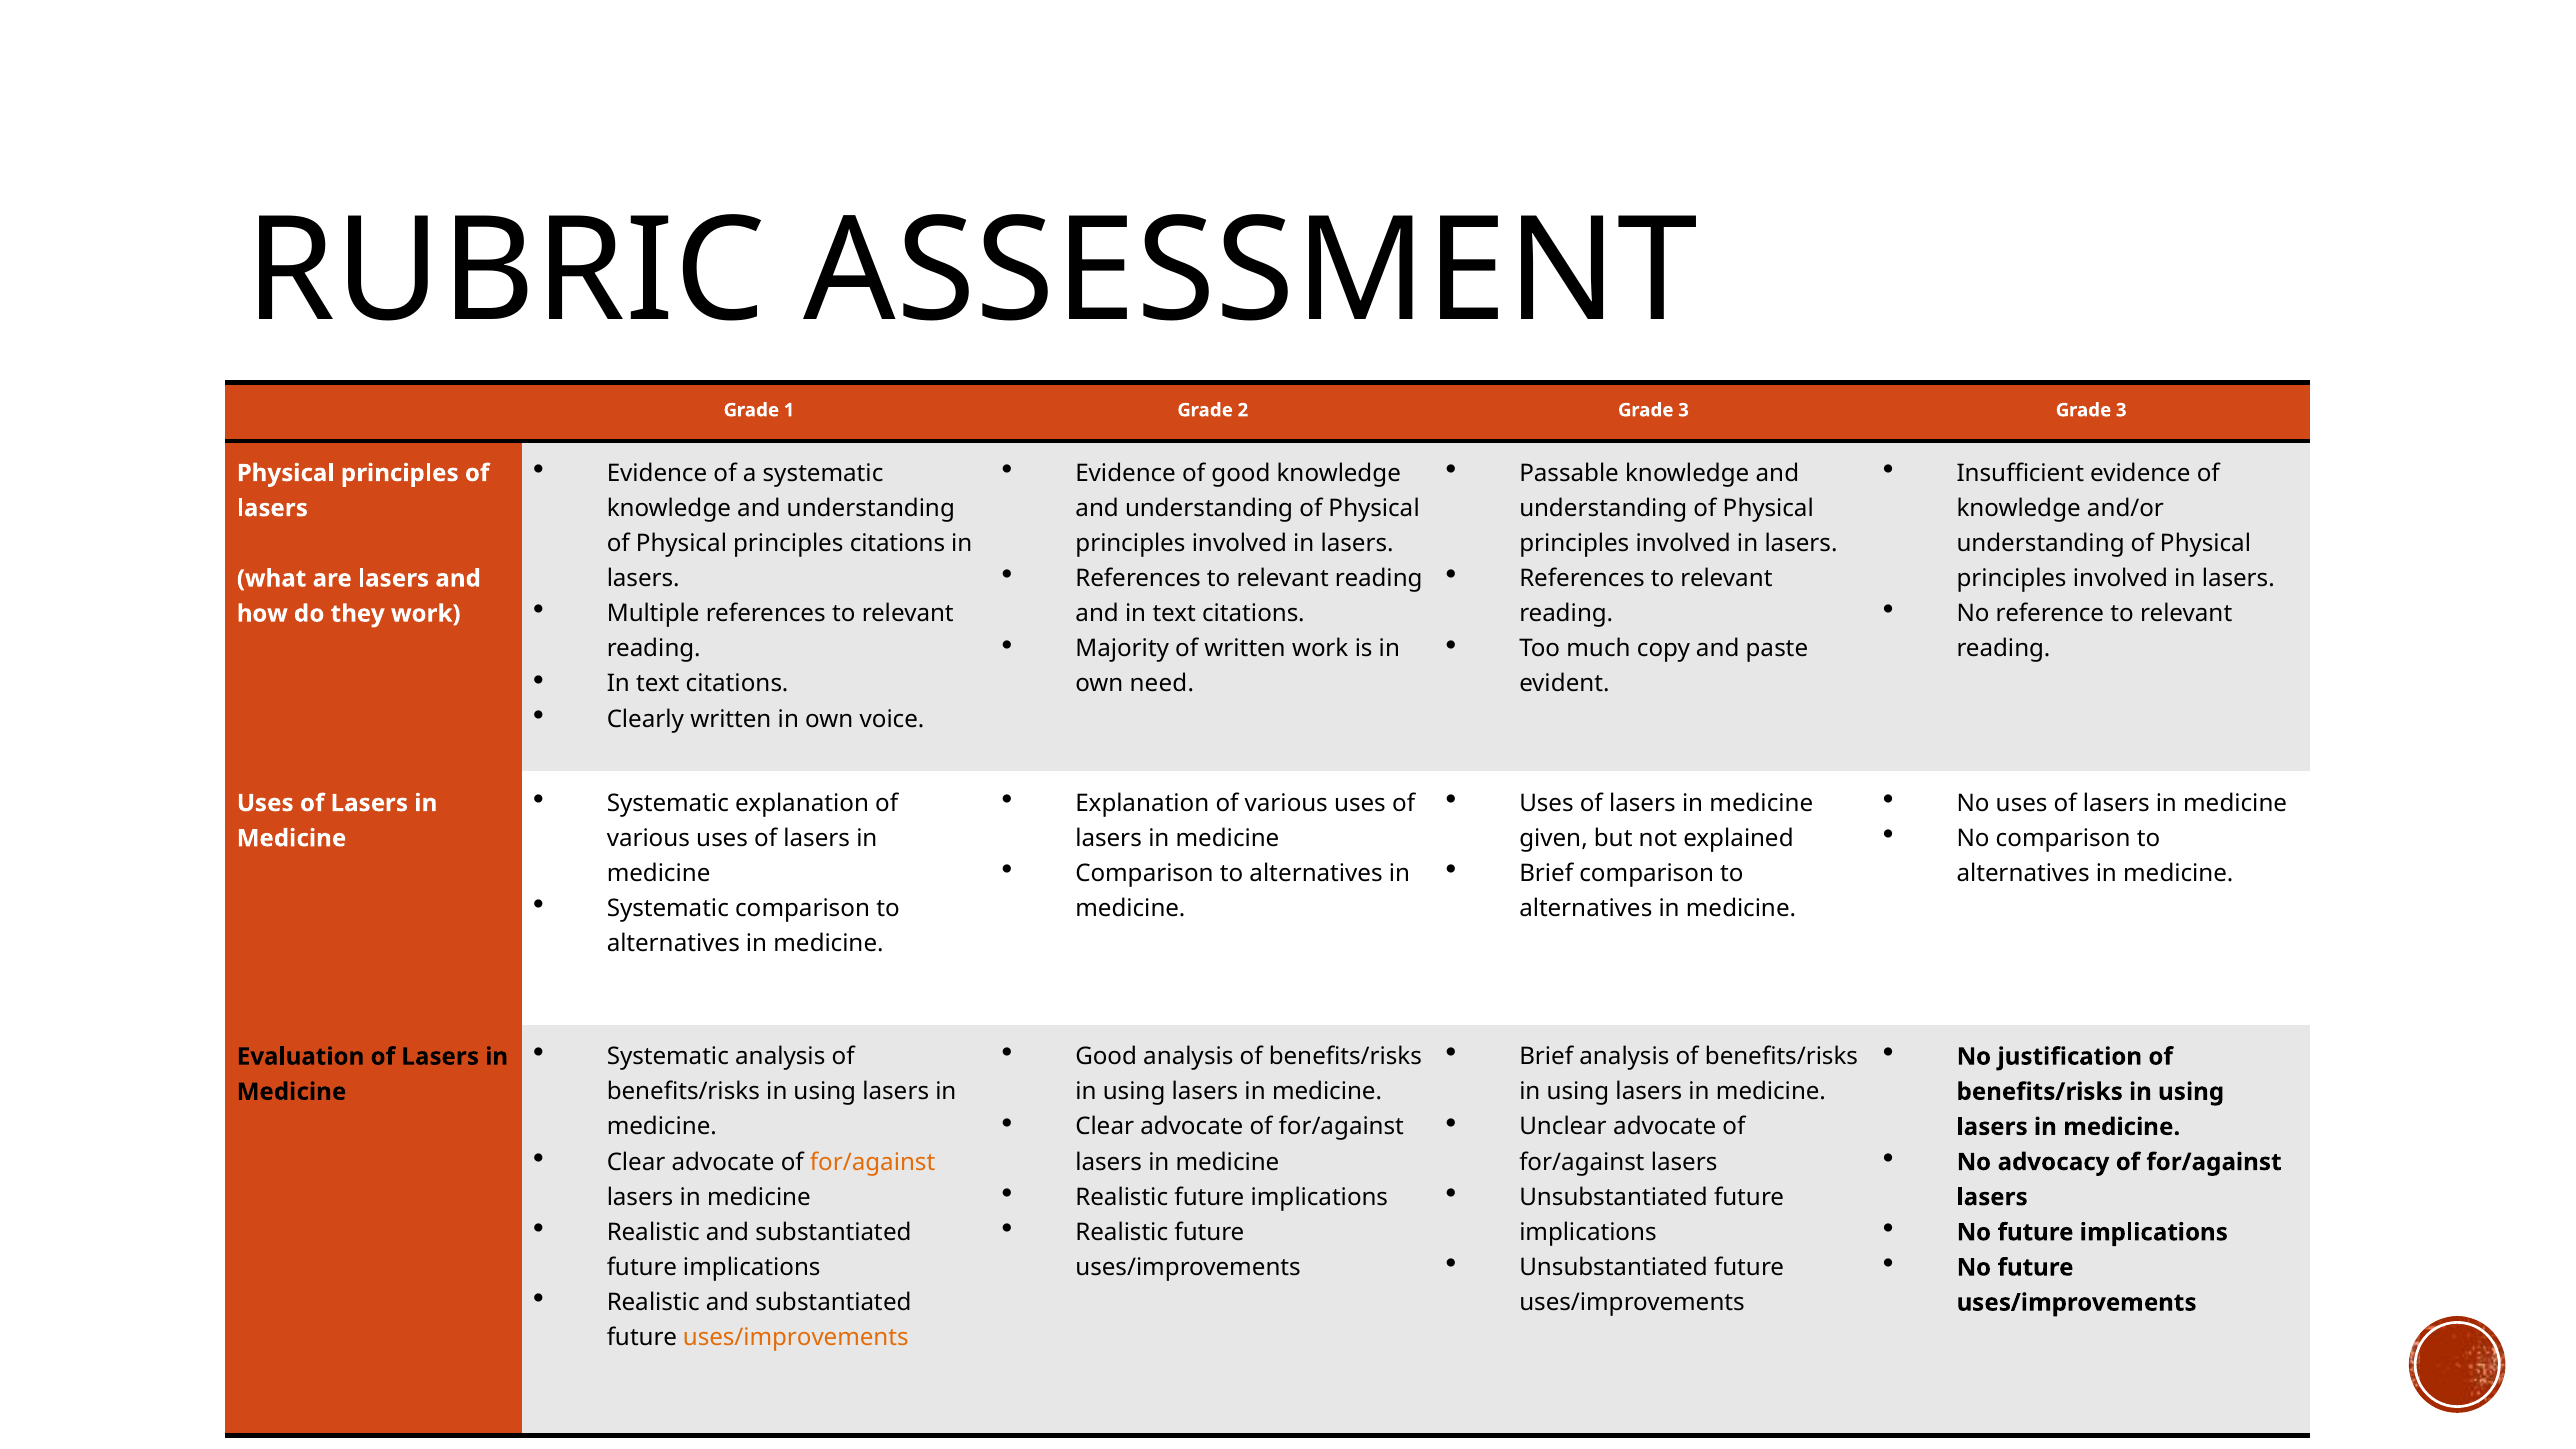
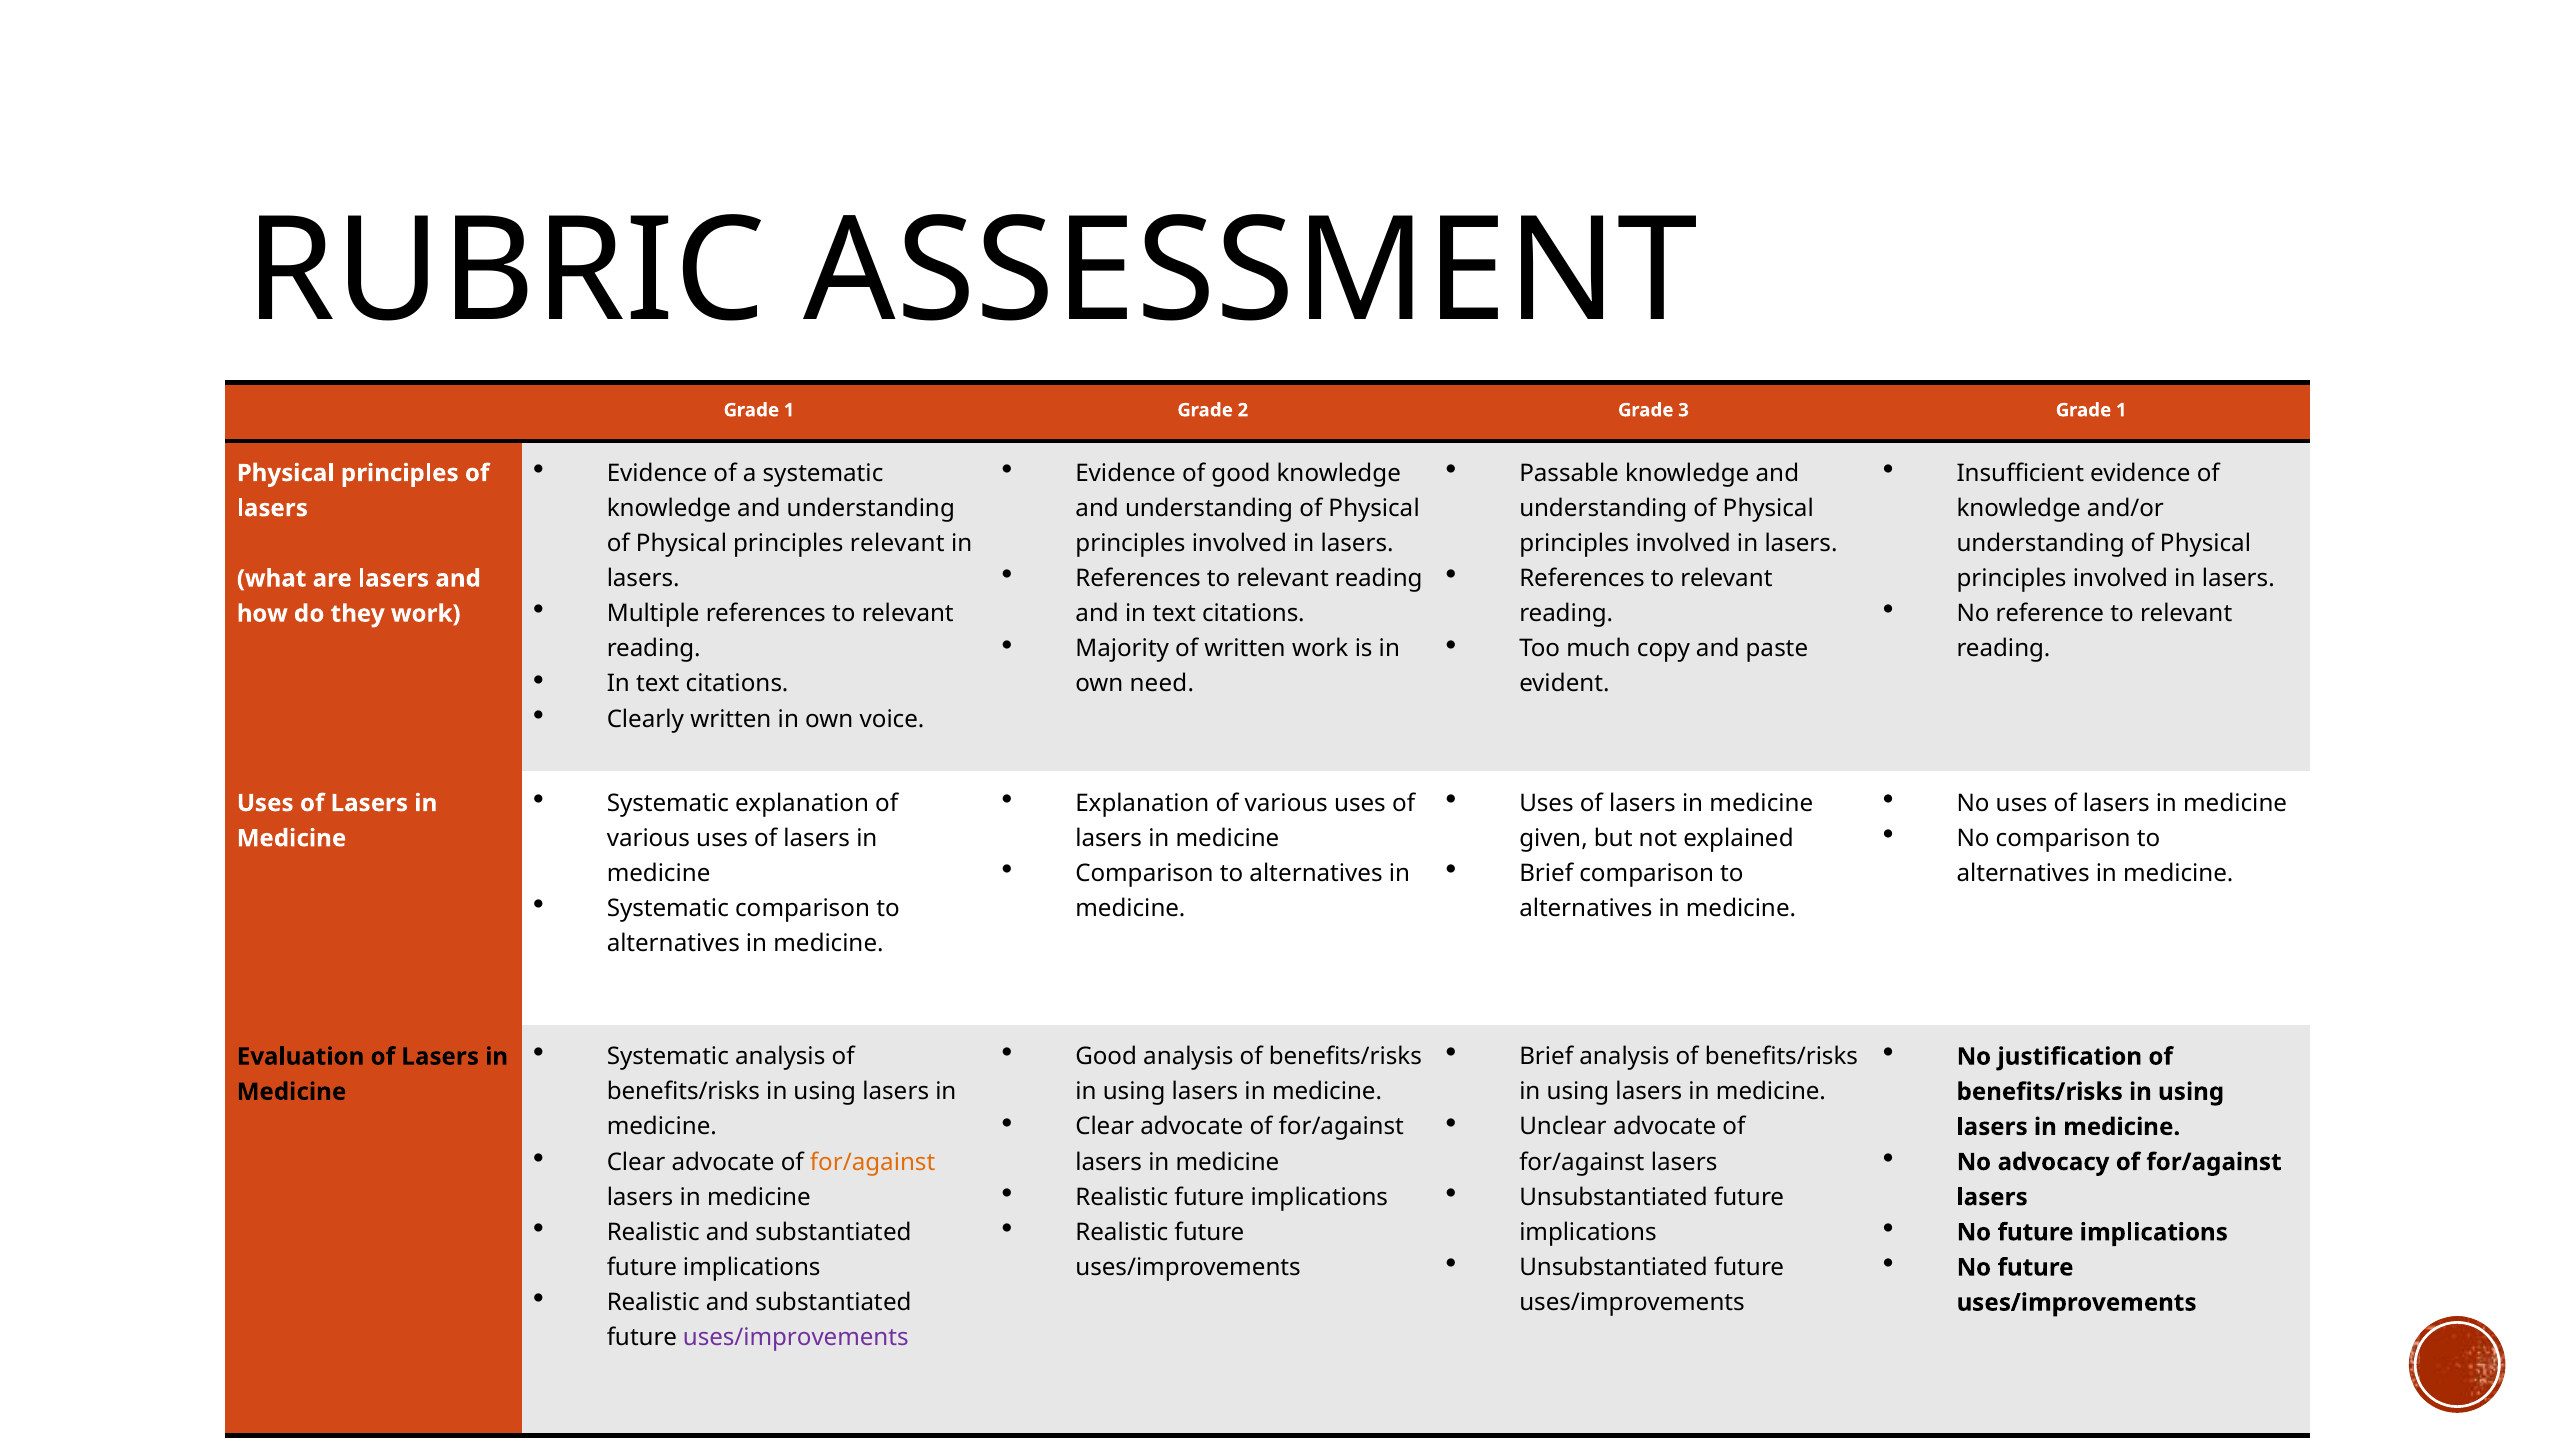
3 Grade 3: 3 -> 1
principles citations: citations -> relevant
uses/improvements at (796, 1338) colour: orange -> purple
